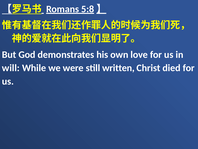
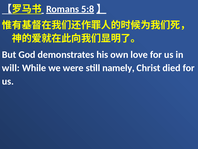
written: written -> namely
